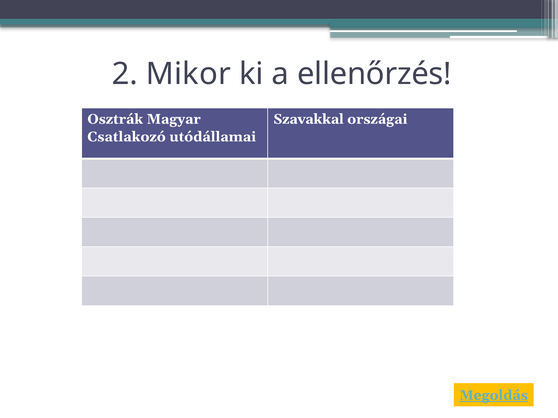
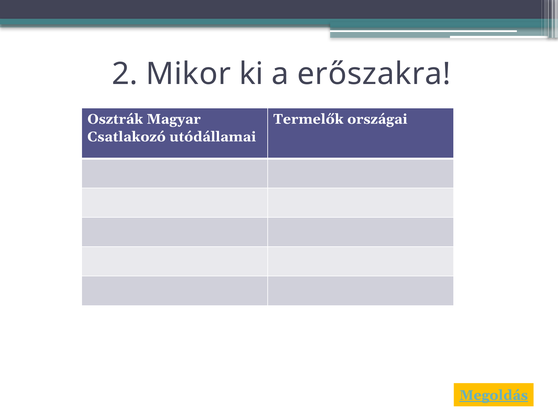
ellenőrzés: ellenőrzés -> erőszakra
Szavakkal: Szavakkal -> Termelők
